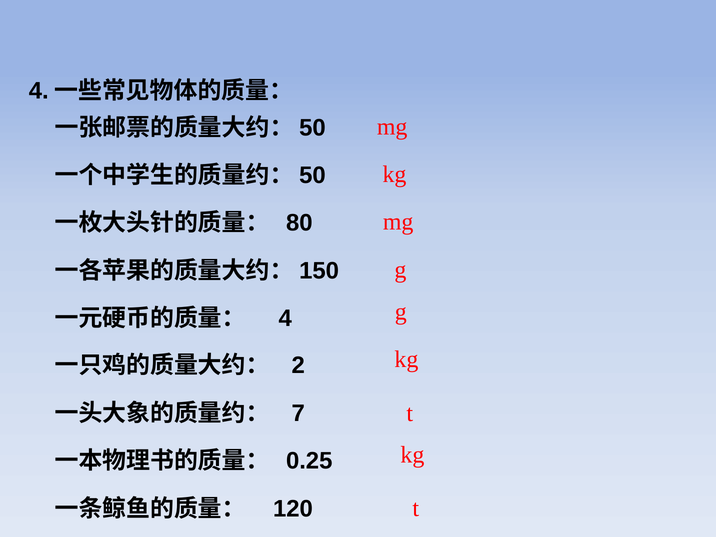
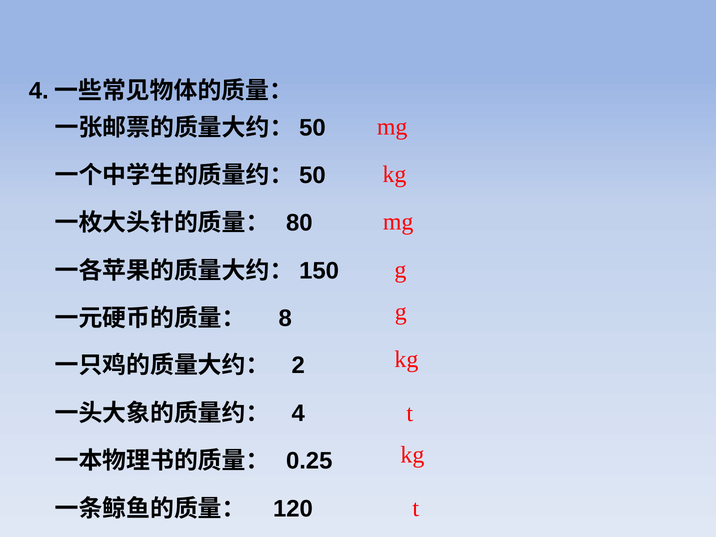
4: 4 -> 8
7: 7 -> 4
